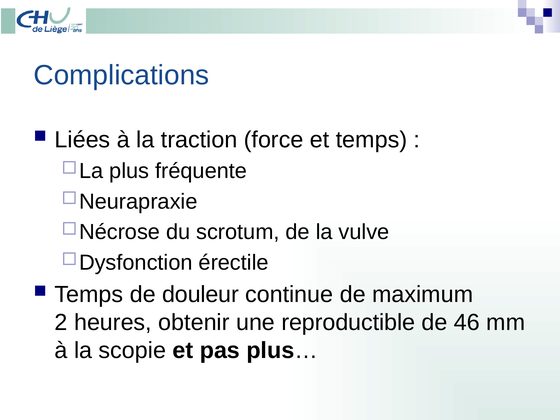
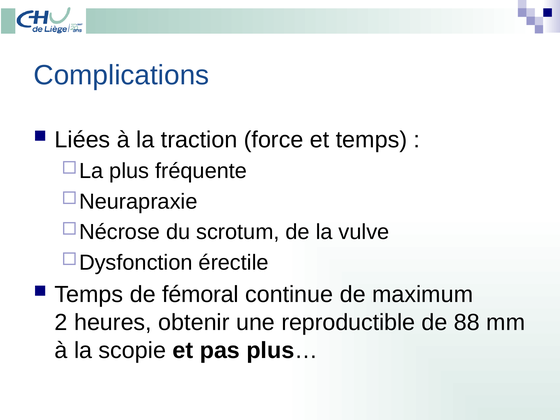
douleur: douleur -> fémoral
46: 46 -> 88
